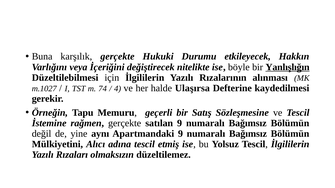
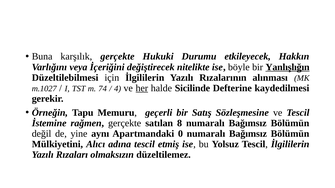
her underline: none -> present
Ulaşırsa: Ulaşırsa -> Sicilinde
satılan 9: 9 -> 8
Apartmandaki 9: 9 -> 0
